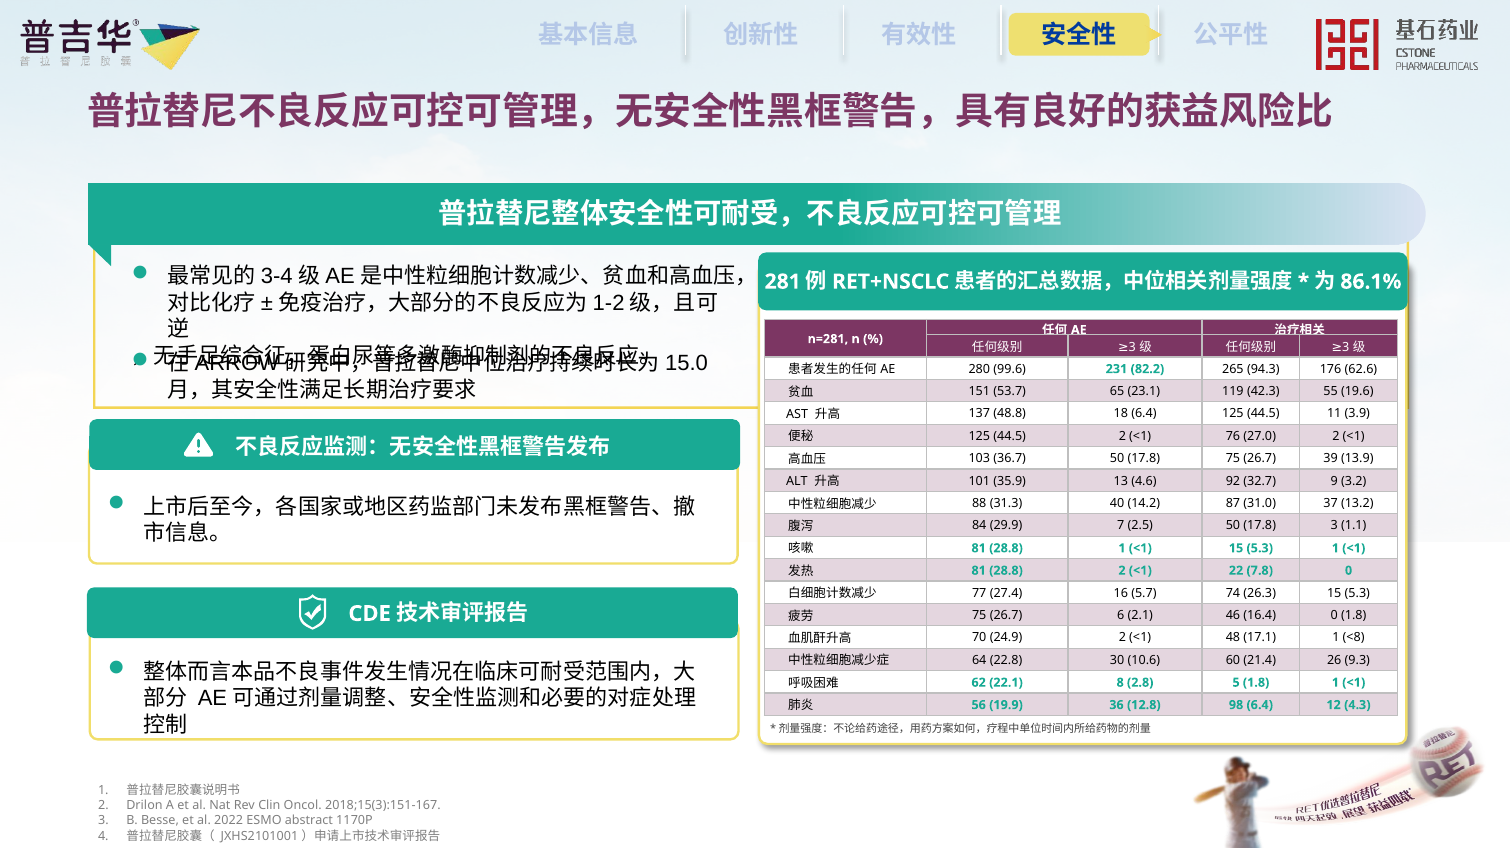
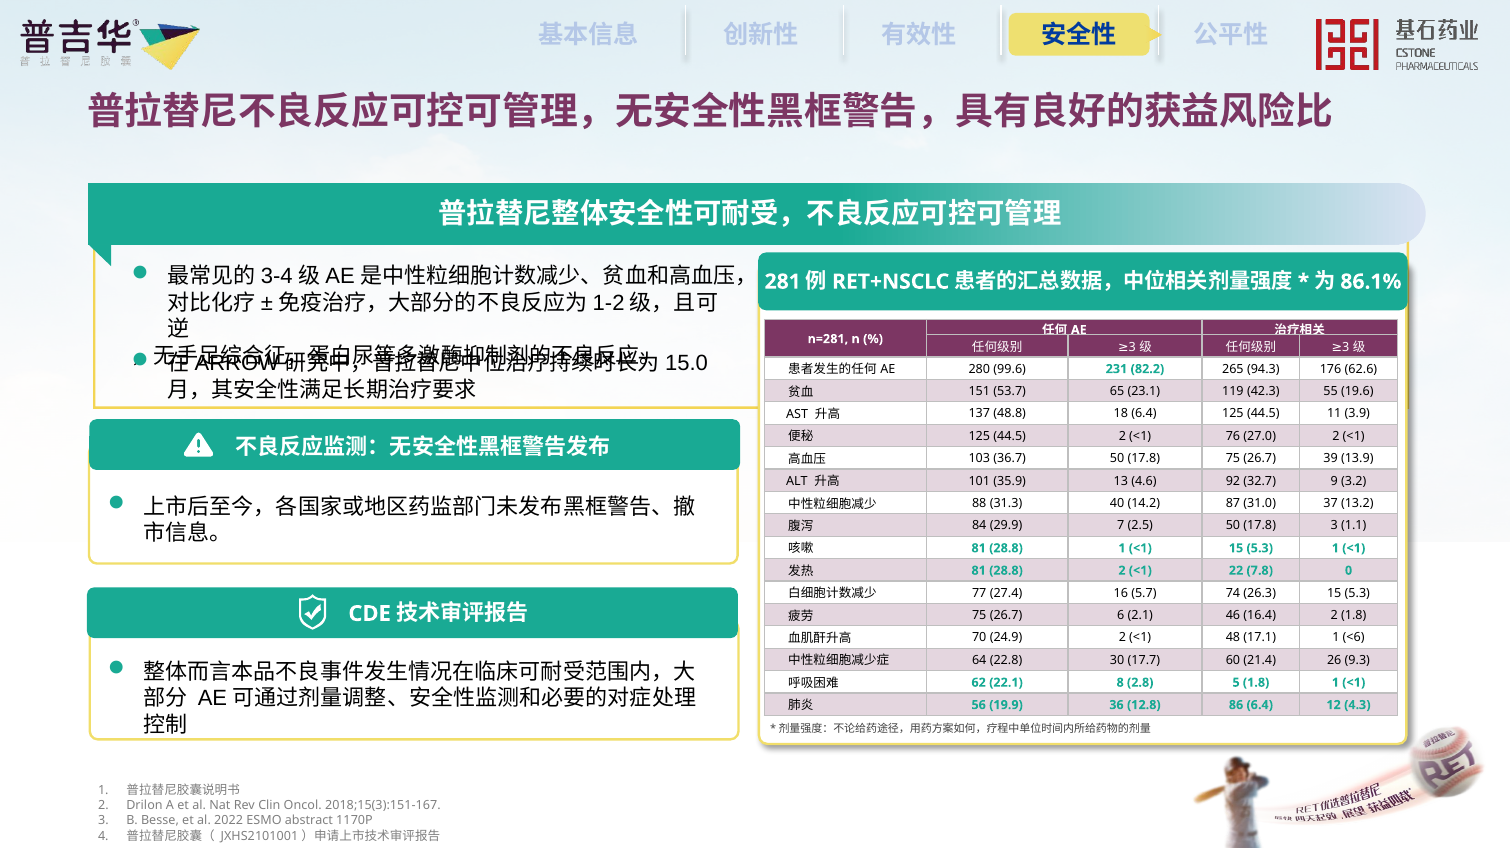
16.4 0: 0 -> 2
<8: <8 -> <6
10.6: 10.6 -> 17.7
98: 98 -> 86
